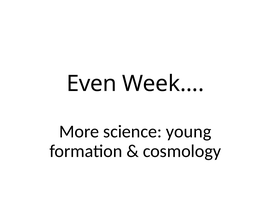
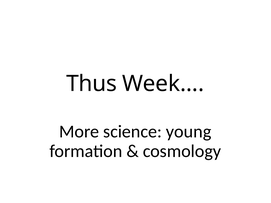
Even: Even -> Thus
